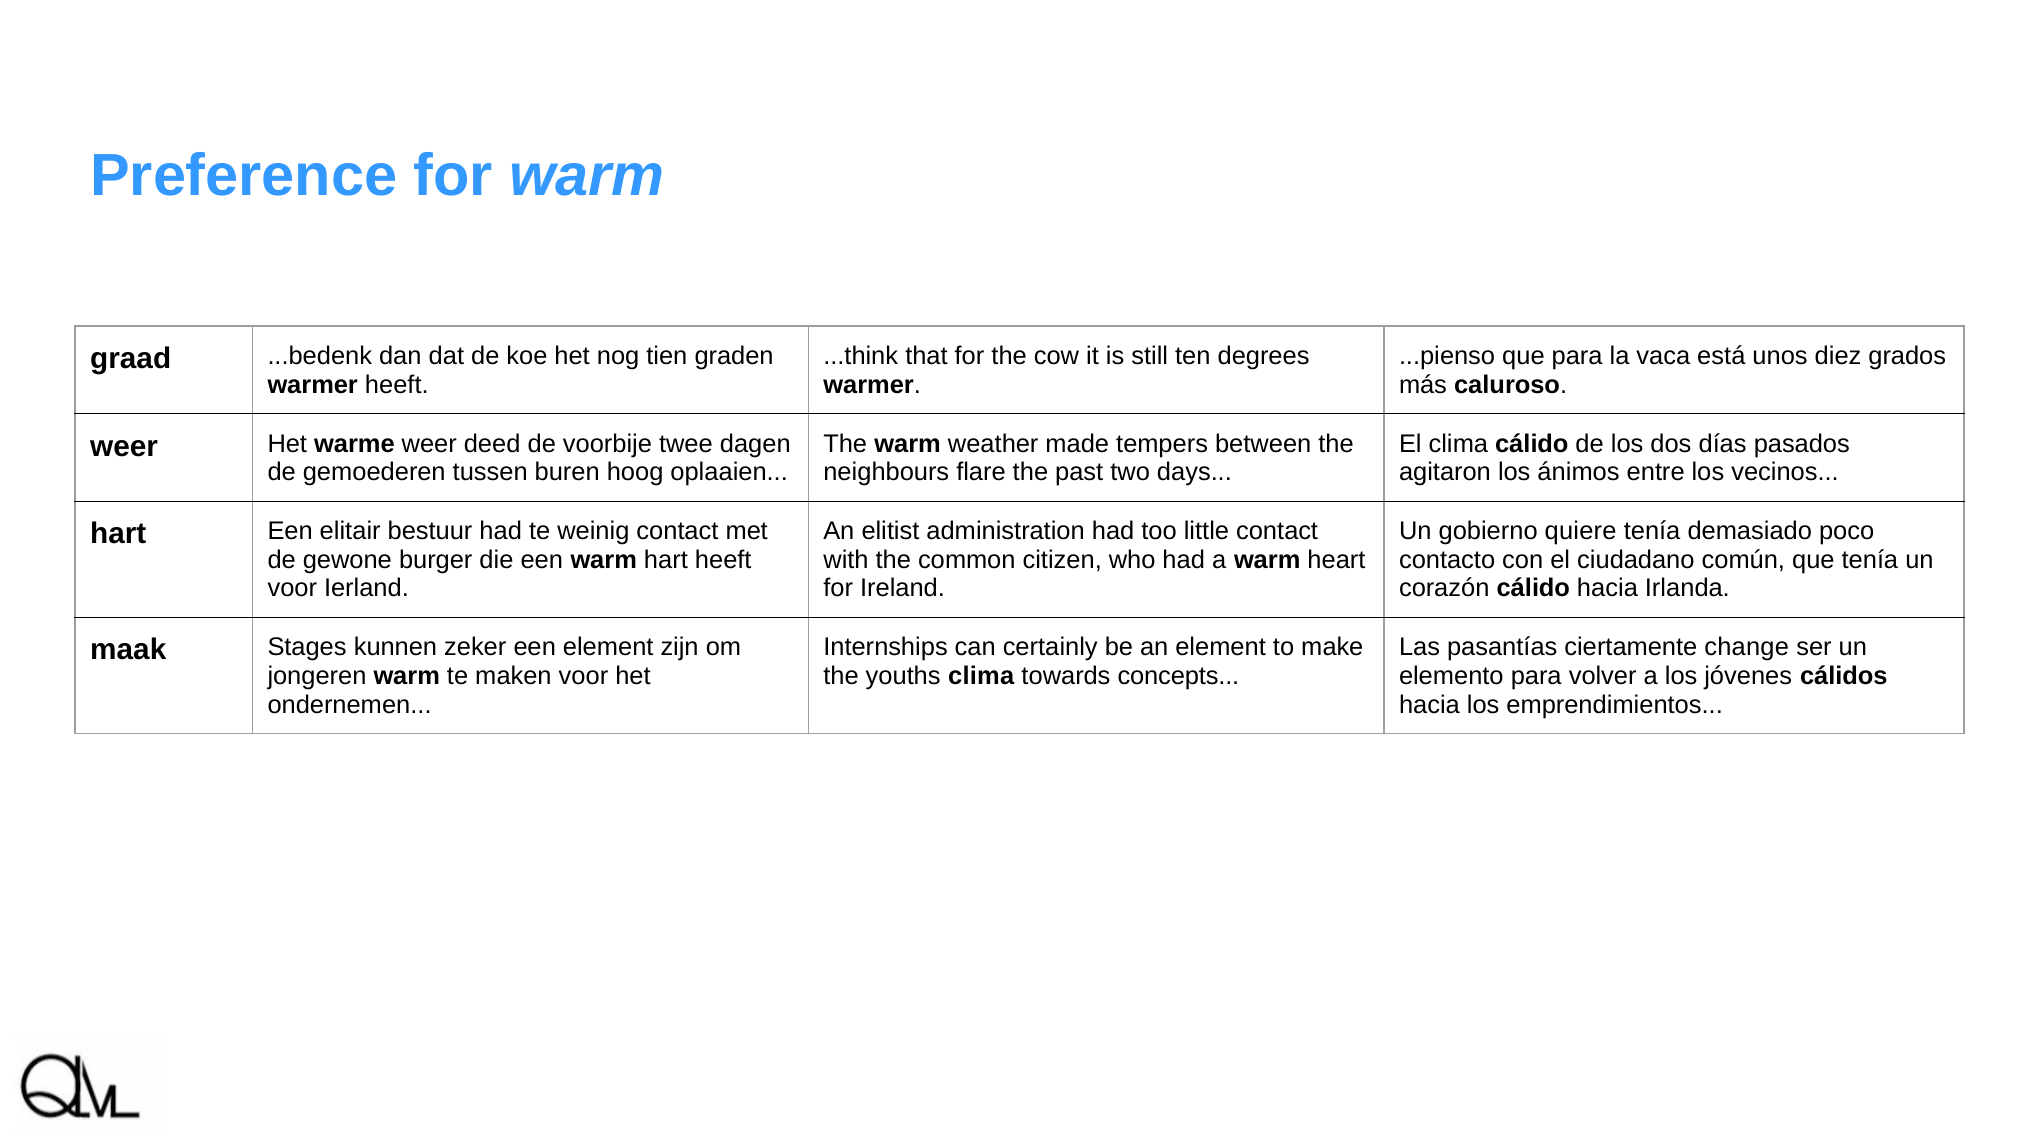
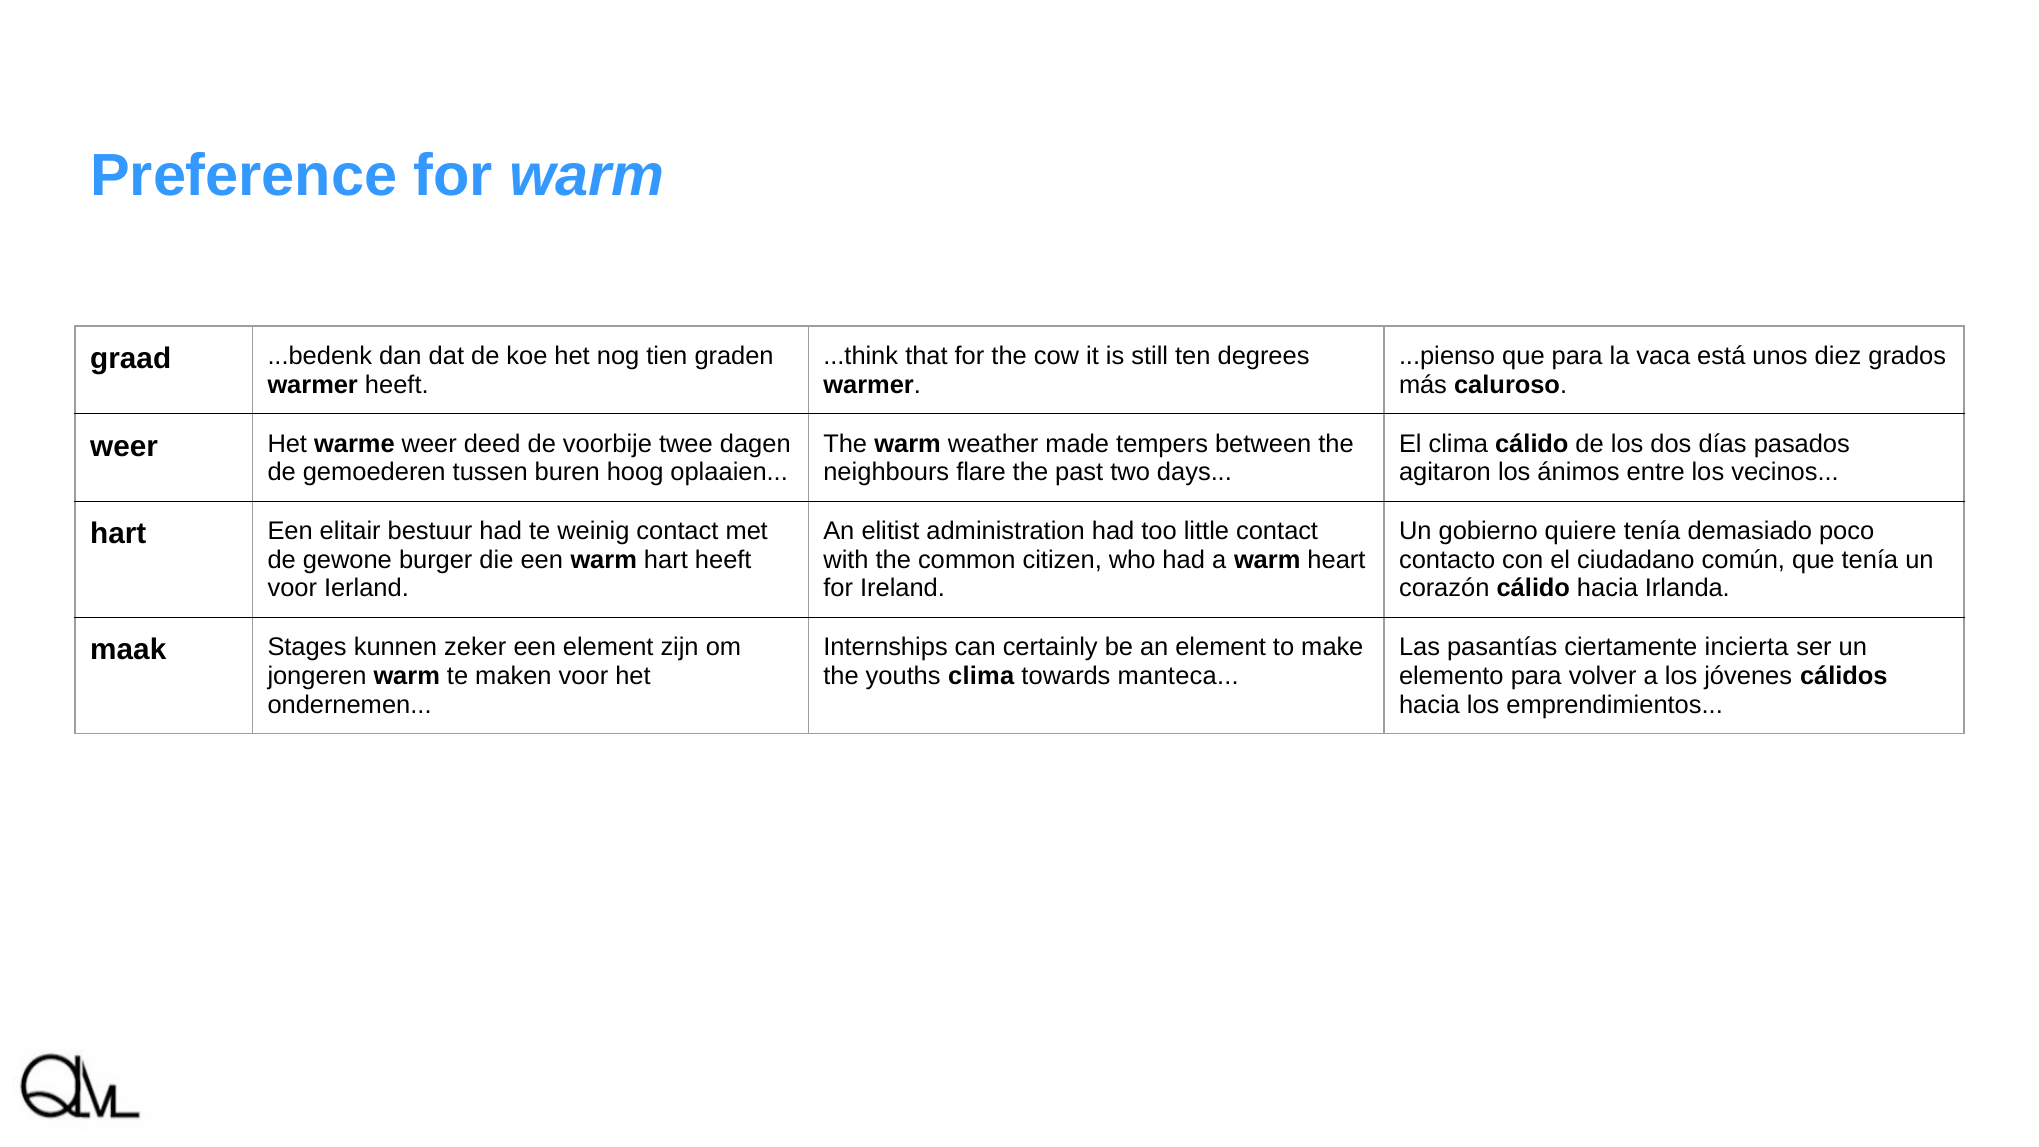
change: change -> incierta
concepts: concepts -> manteca
